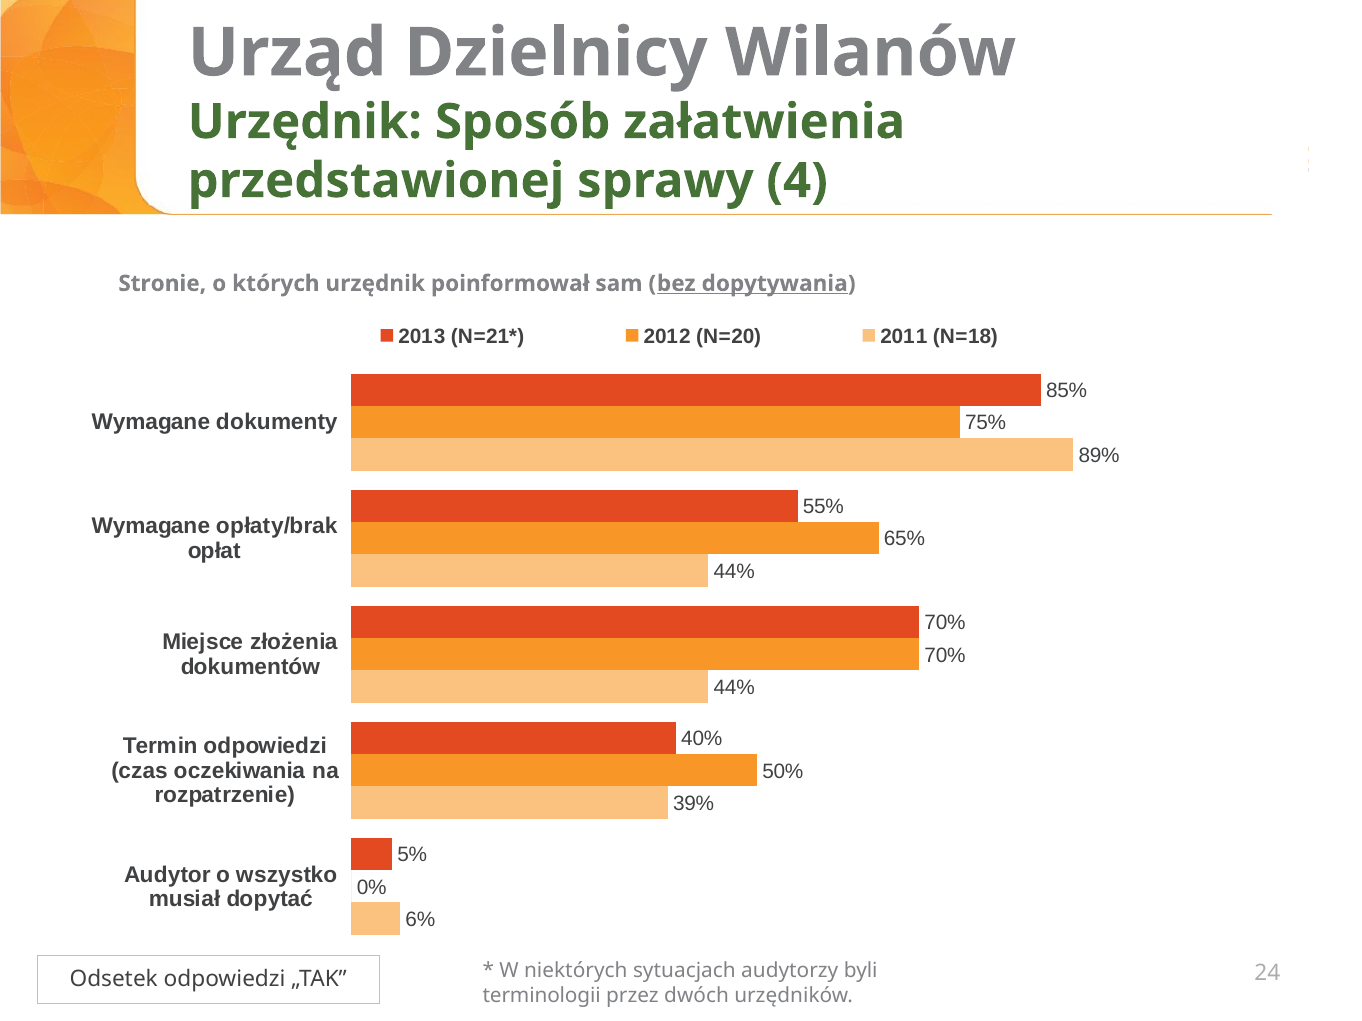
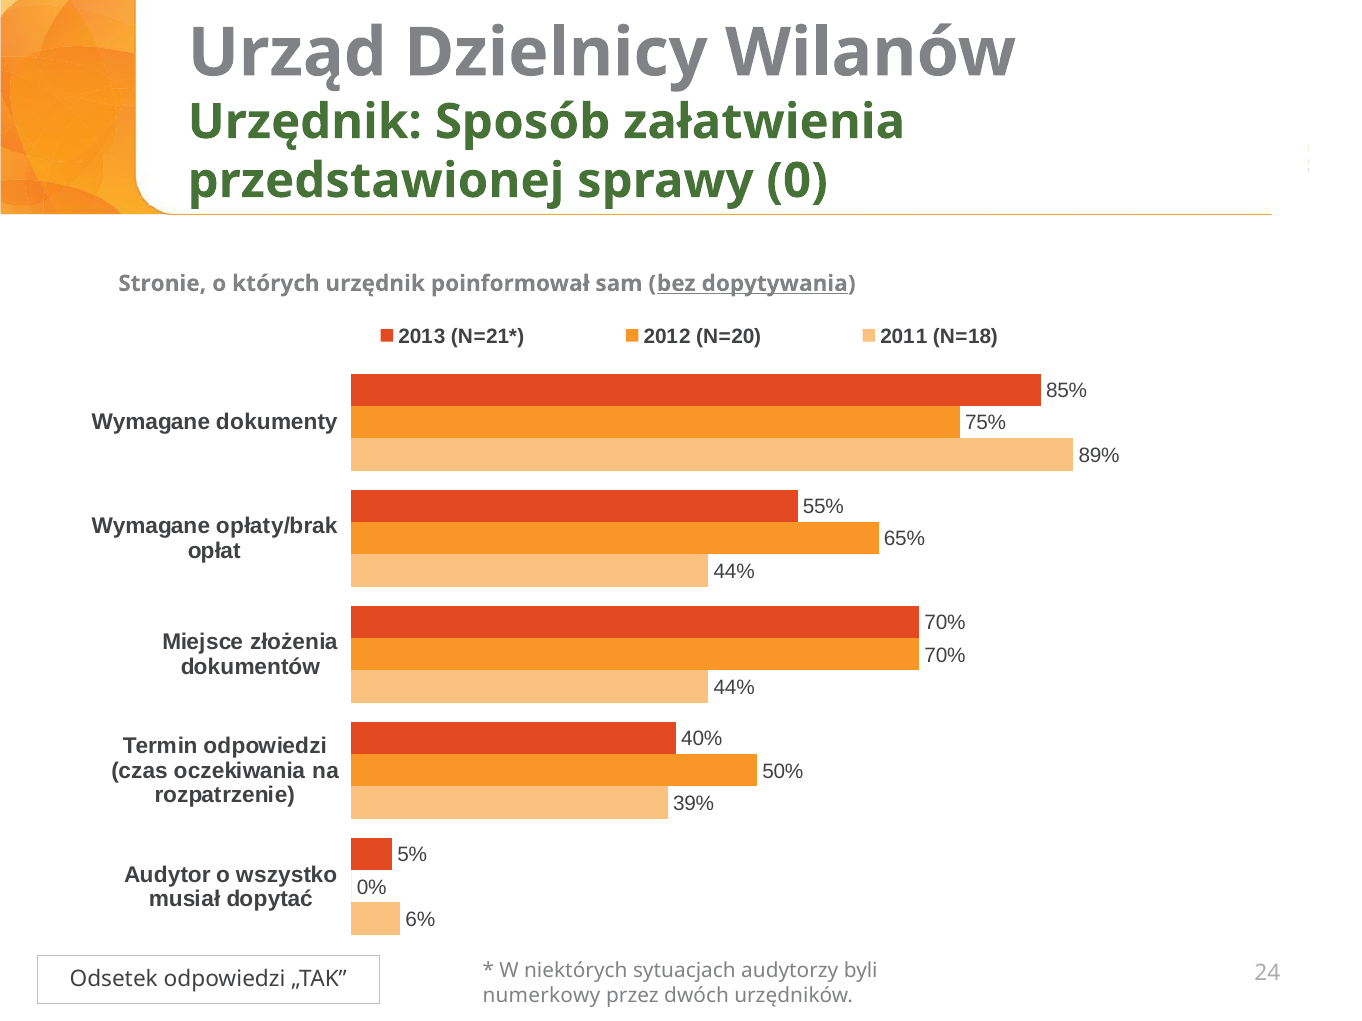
4: 4 -> 0
terminologii: terminologii -> numerkowy
